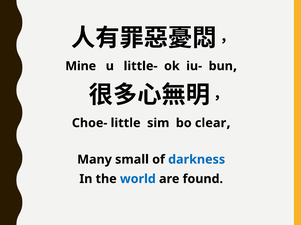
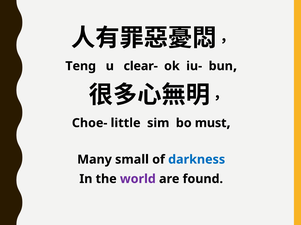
Mine: Mine -> Teng
little-: little- -> clear-
clear: clear -> must
world colour: blue -> purple
